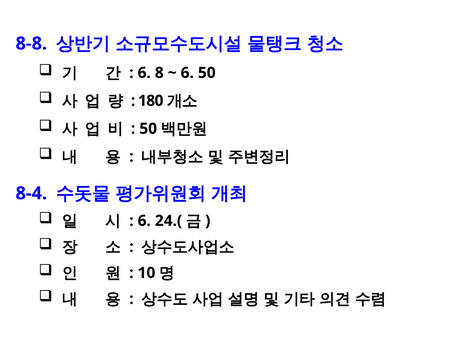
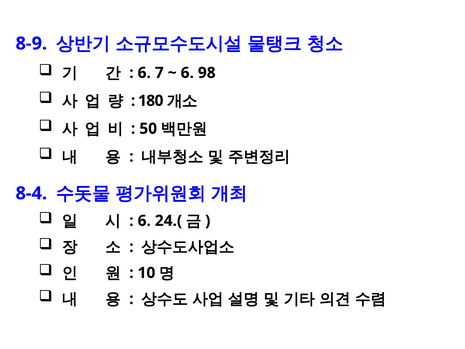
8-8: 8-8 -> 8-9
8: 8 -> 7
6 50: 50 -> 98
